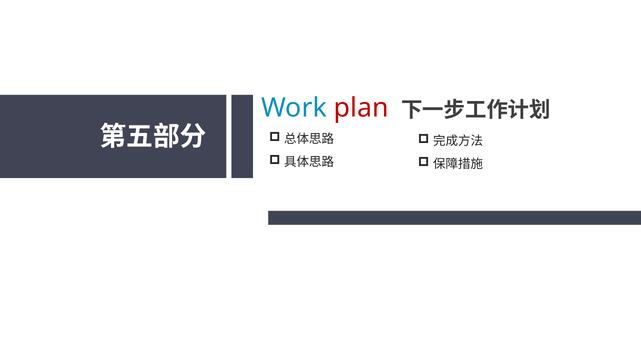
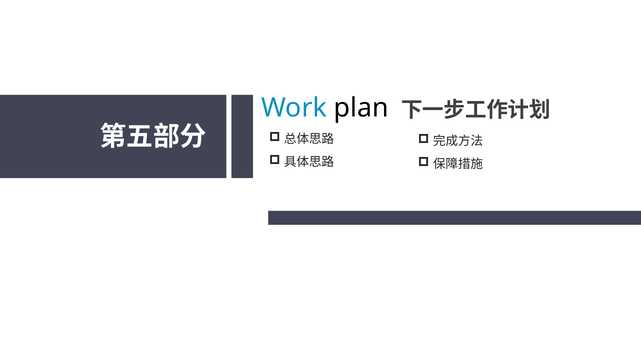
plan colour: red -> black
